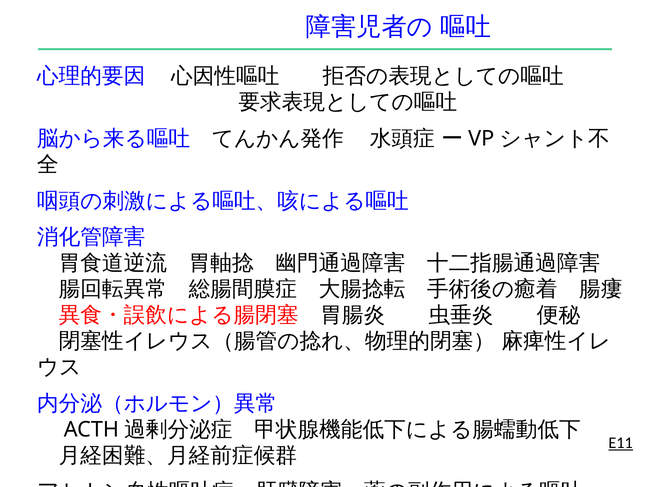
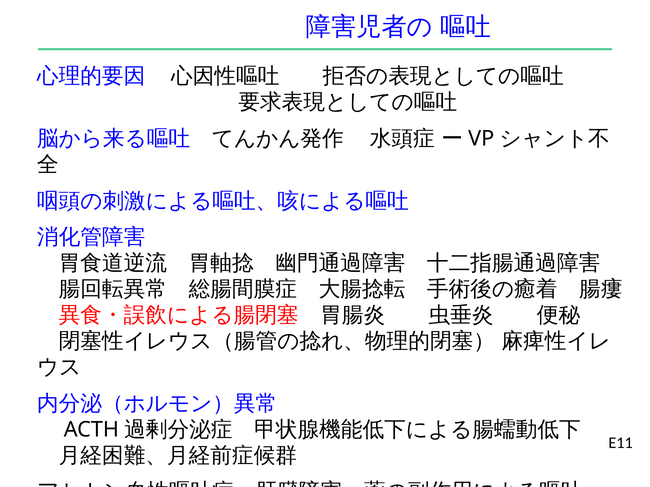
E11 underline: present -> none
